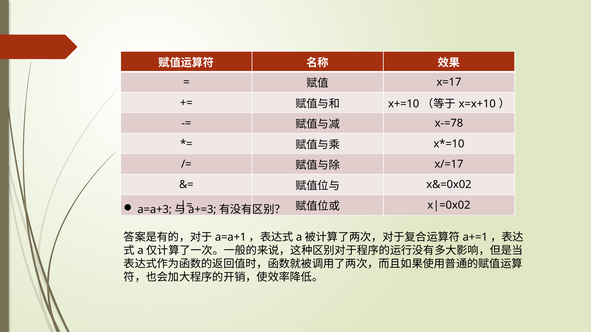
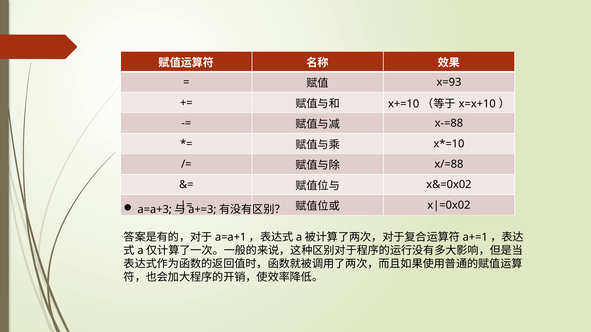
x=17: x=17 -> x=93
x-=78: x-=78 -> x-=88
x/=17: x/=17 -> x/=88
